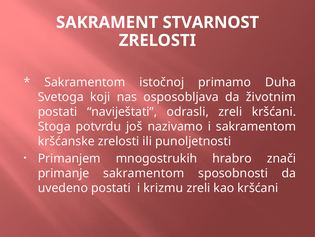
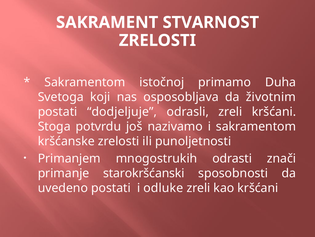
naviještati: naviještati -> dodjeljuje
hrabro: hrabro -> odrasti
primanje sakramentom: sakramentom -> starokršćanski
krizmu: krizmu -> odluke
